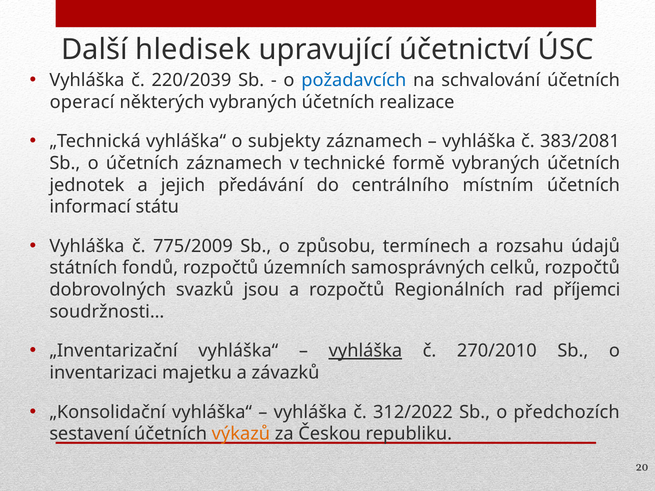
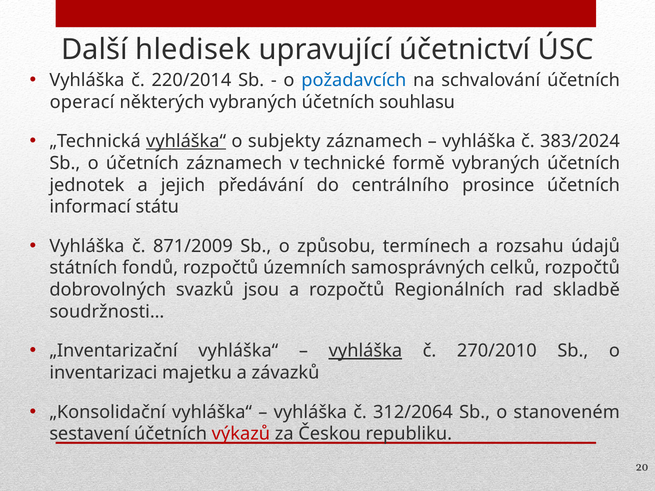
220/2039: 220/2039 -> 220/2014
realizace: realizace -> souhlasu
vyhláška“ at (186, 141) underline: none -> present
383/2081: 383/2081 -> 383/2024
místním: místním -> prosince
775/2009: 775/2009 -> 871/2009
příjemci: příjemci -> skladbě
312/2022: 312/2022 -> 312/2064
předchozích: předchozích -> stanoveném
výkazů colour: orange -> red
